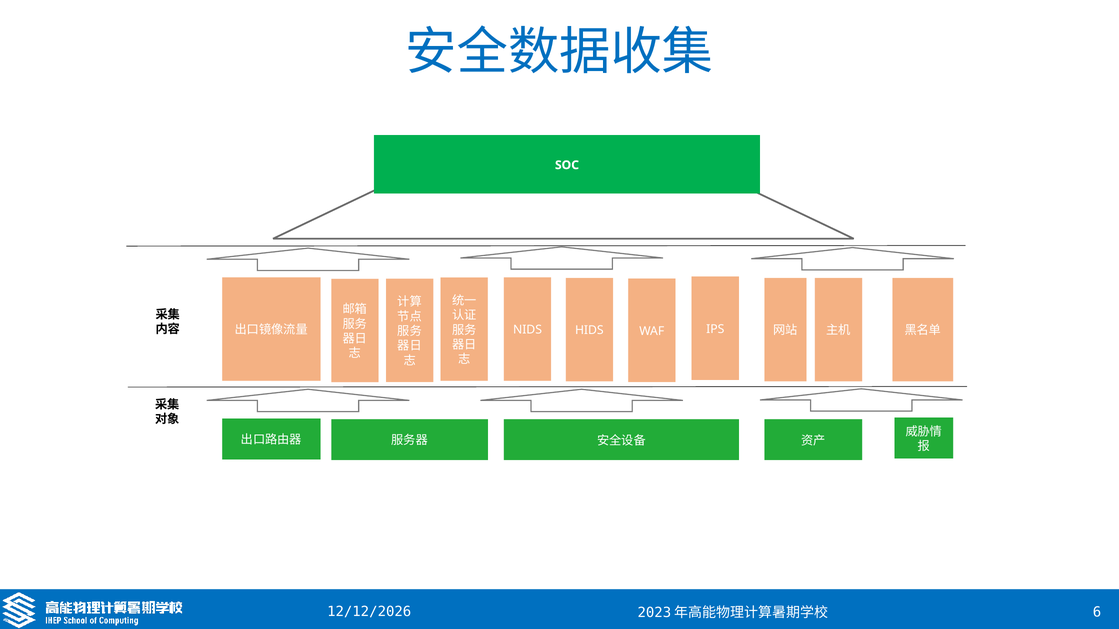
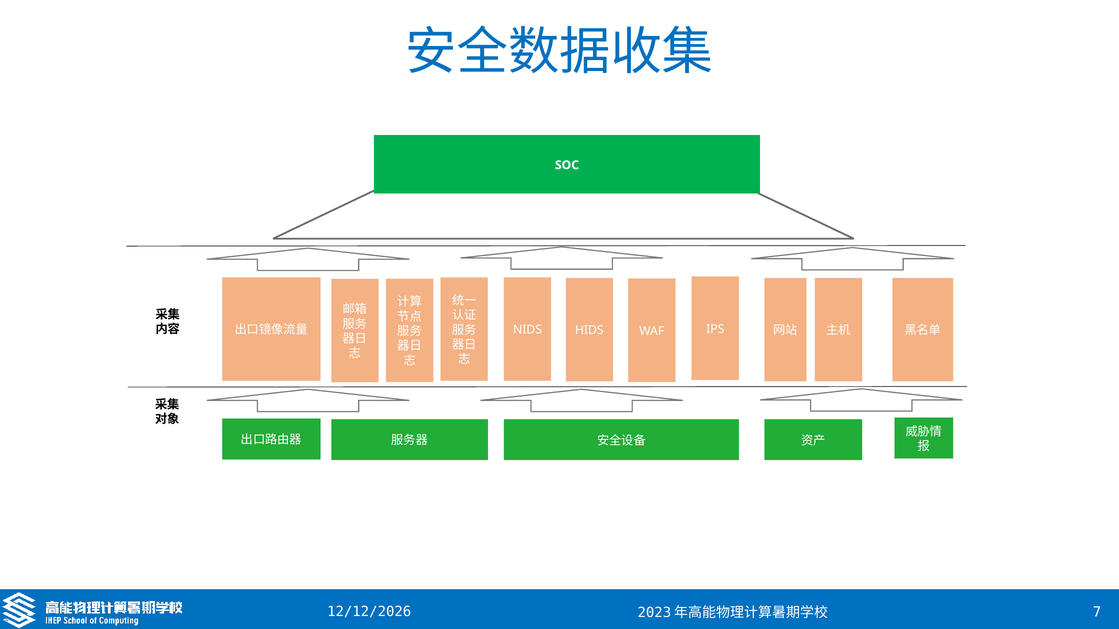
6: 6 -> 7
